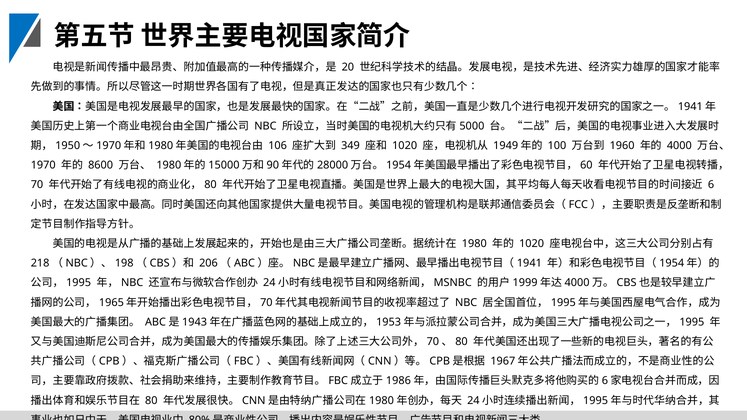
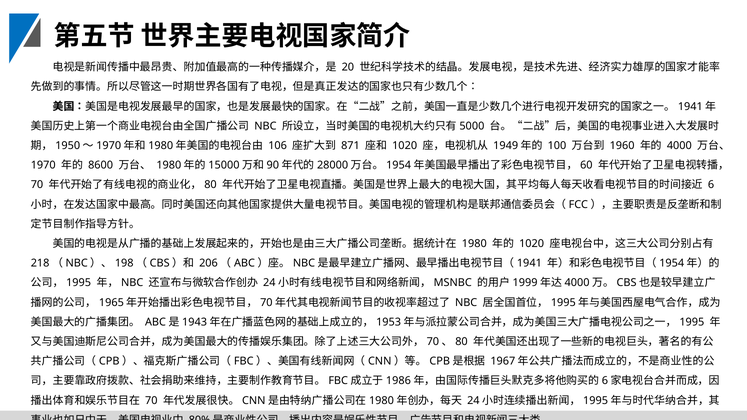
349: 349 -> 871
80 at (151, 401): 80 -> 70
